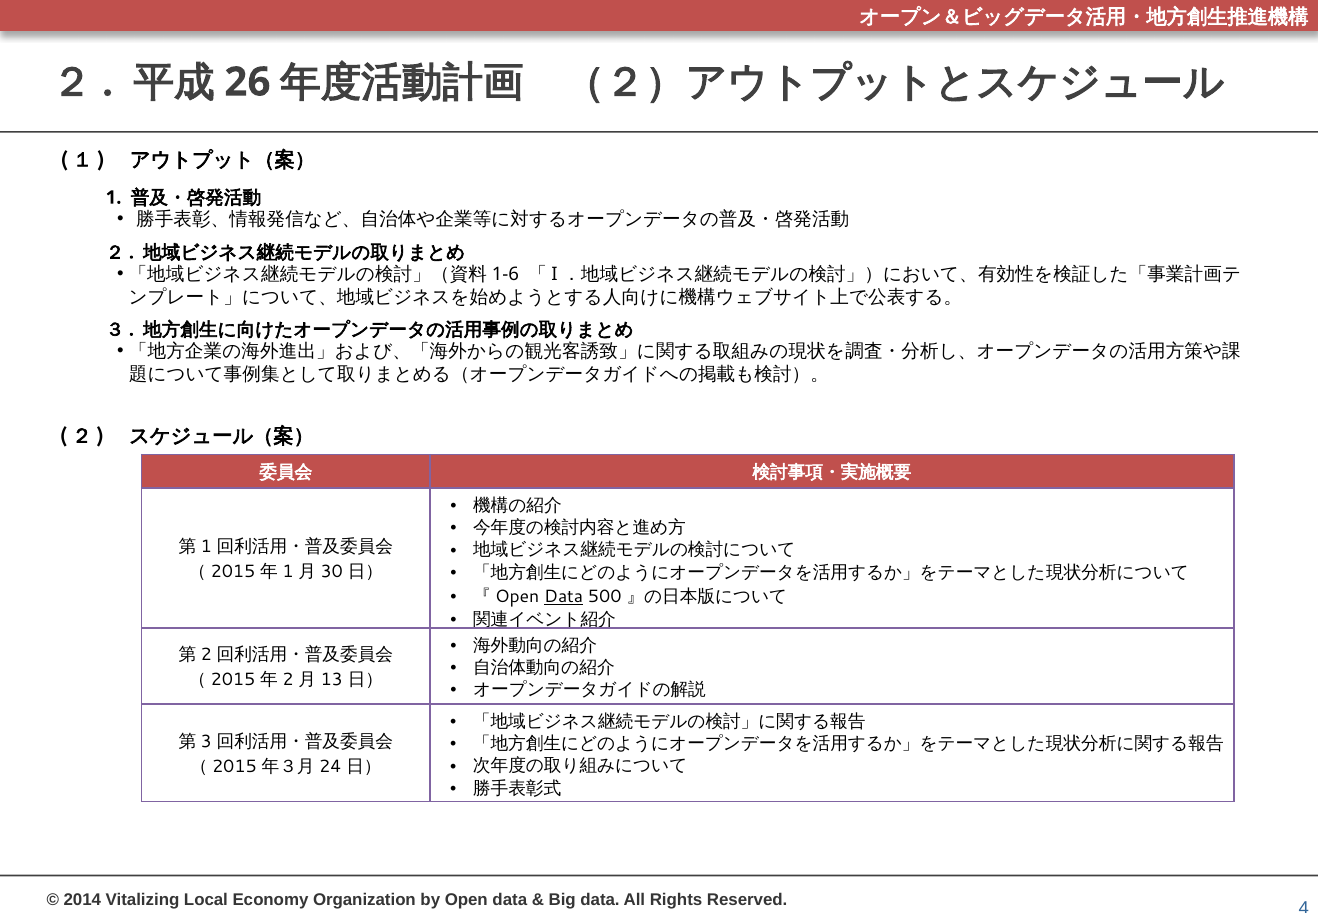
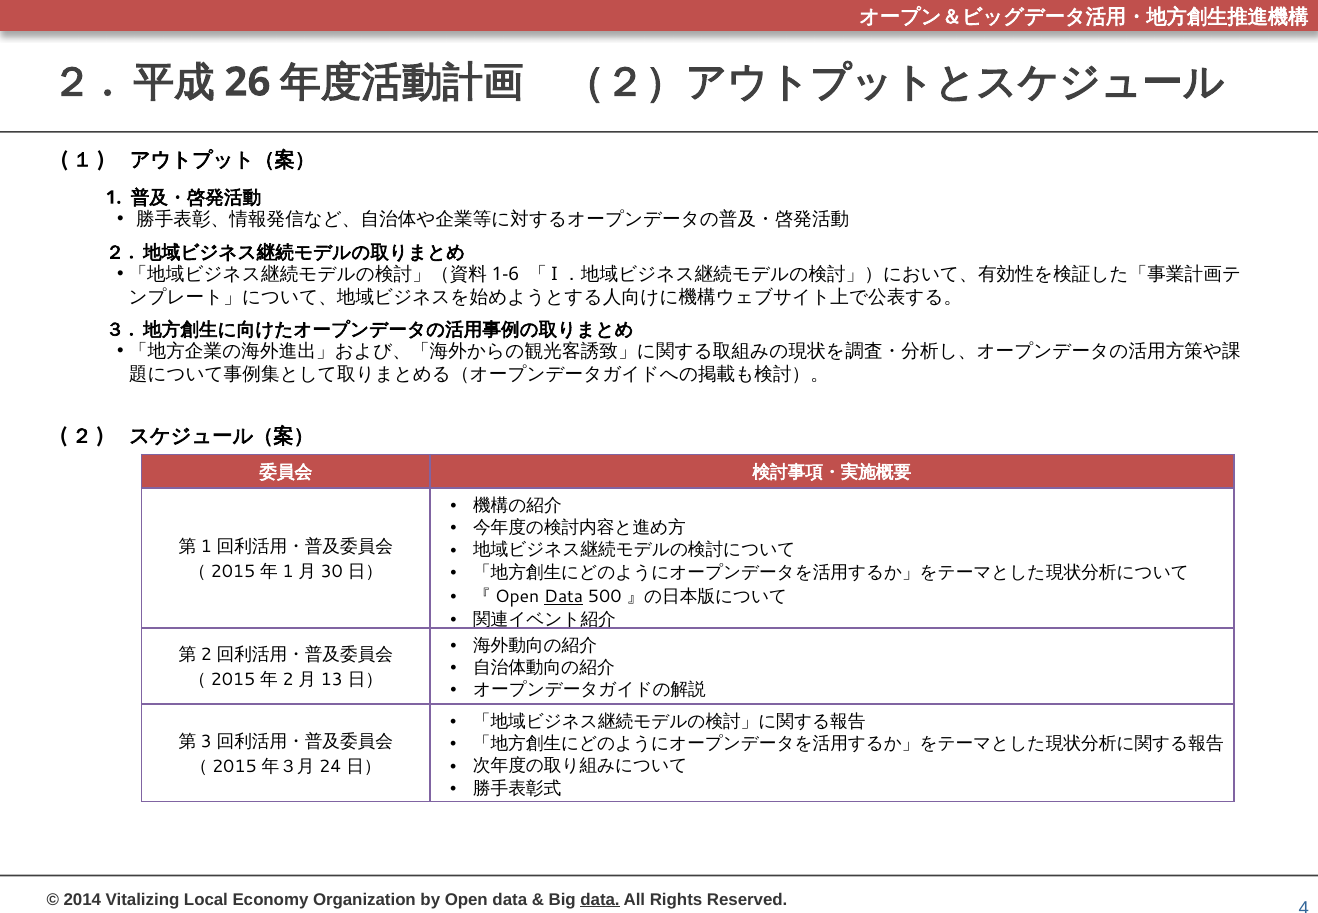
data at (600, 899) underline: none -> present
